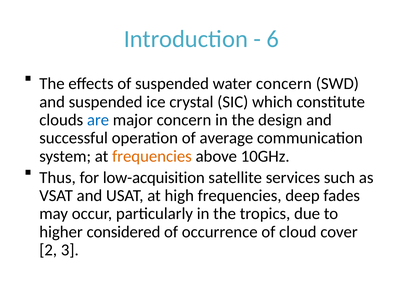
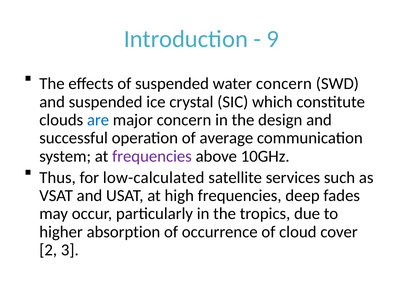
6: 6 -> 9
frequencies at (152, 156) colour: orange -> purple
low-acquisition: low-acquisition -> low-calculated
considered: considered -> absorption
